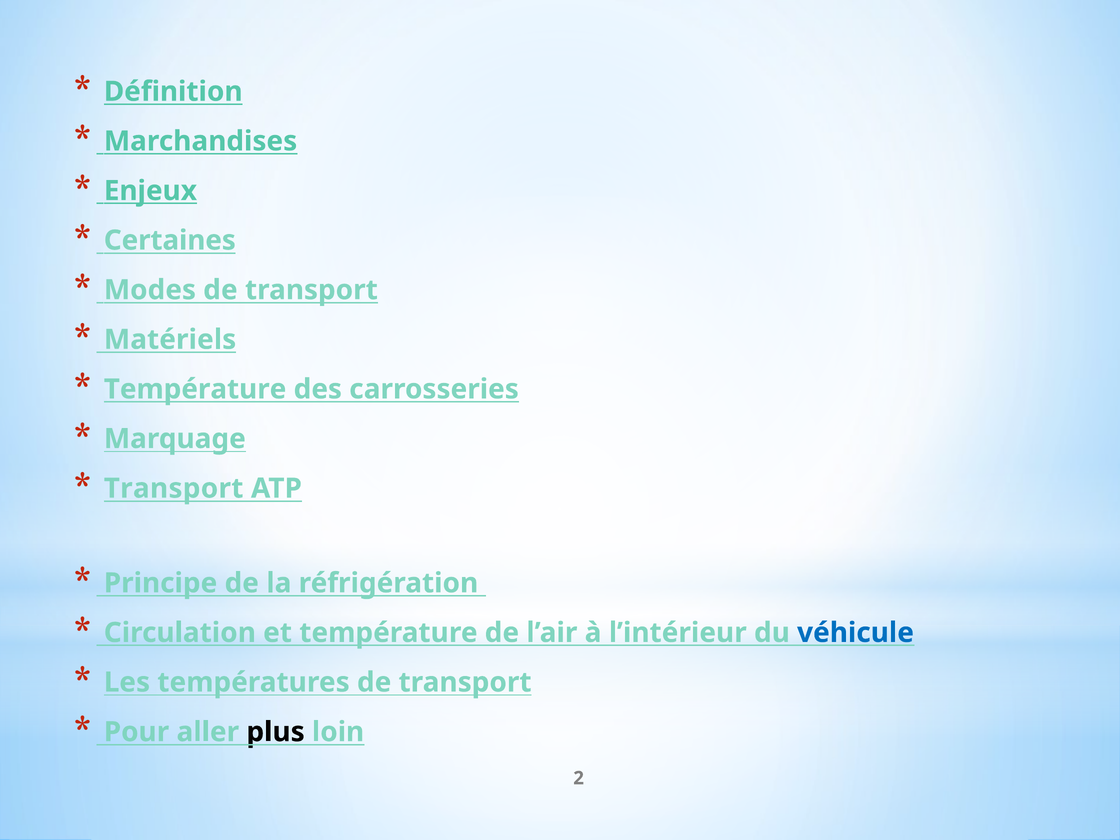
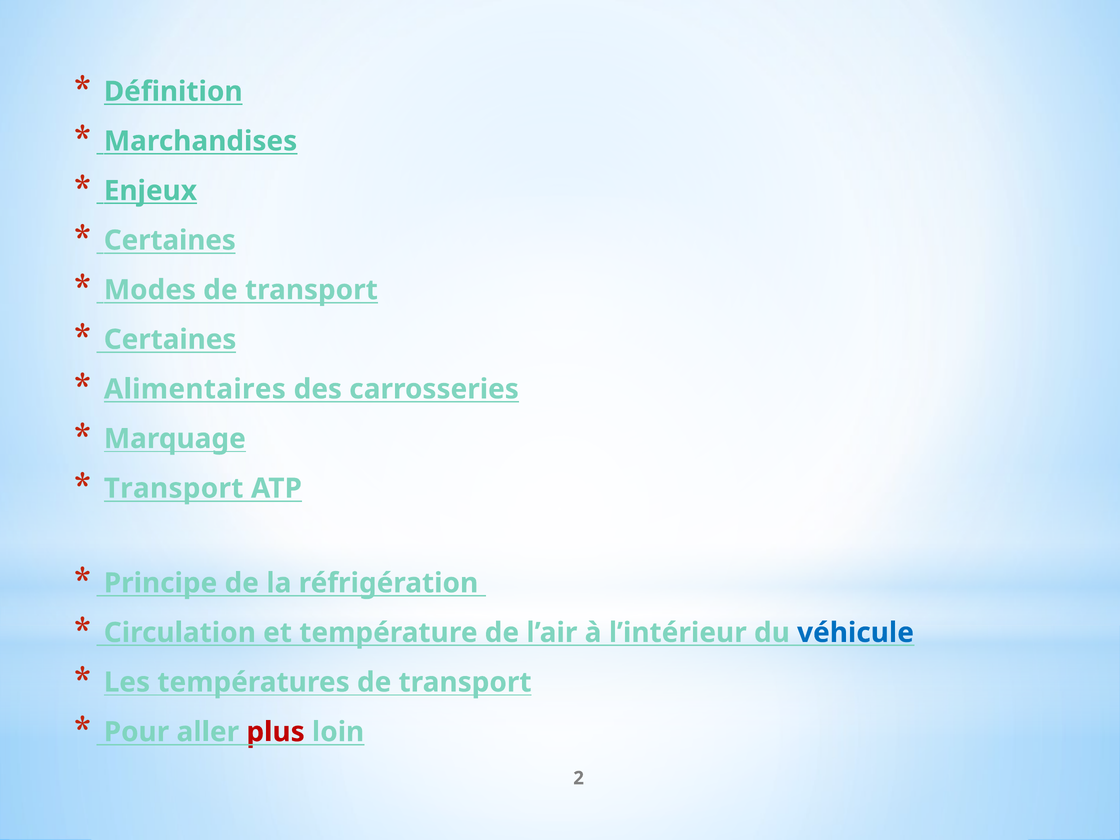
Matériels at (170, 340): Matériels -> Certaines
Température at (195, 389): Température -> Alimentaires
plus colour: black -> red
